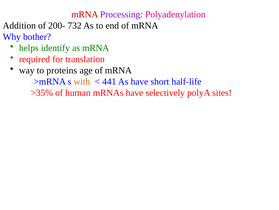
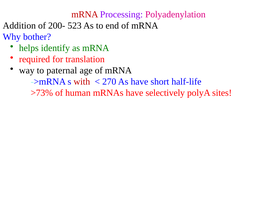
732: 732 -> 523
proteins: proteins -> paternal
with colour: orange -> red
441: 441 -> 270
>35%: >35% -> >73%
